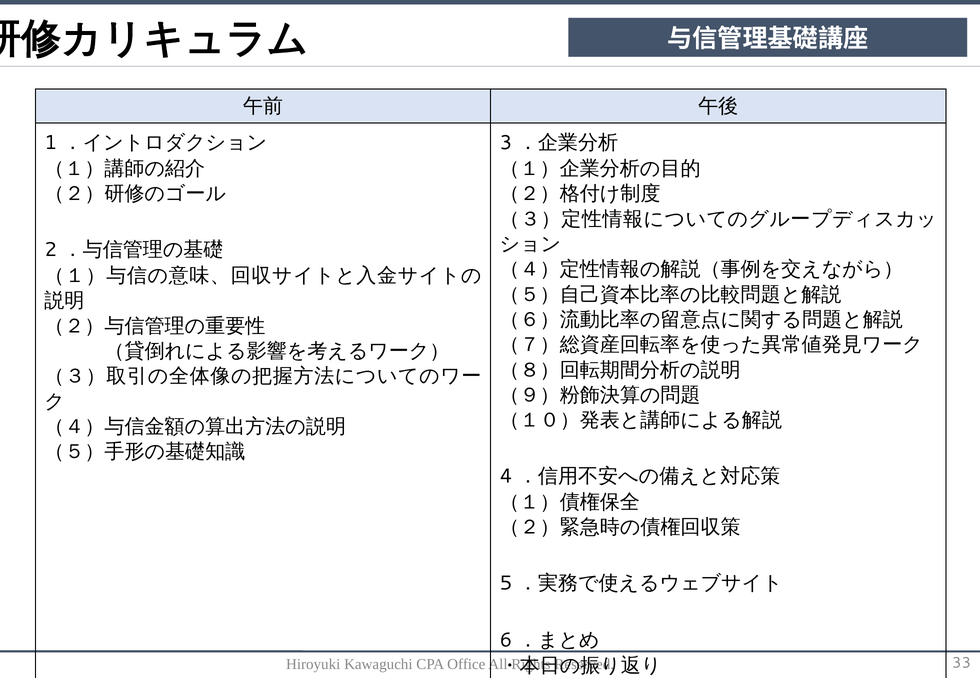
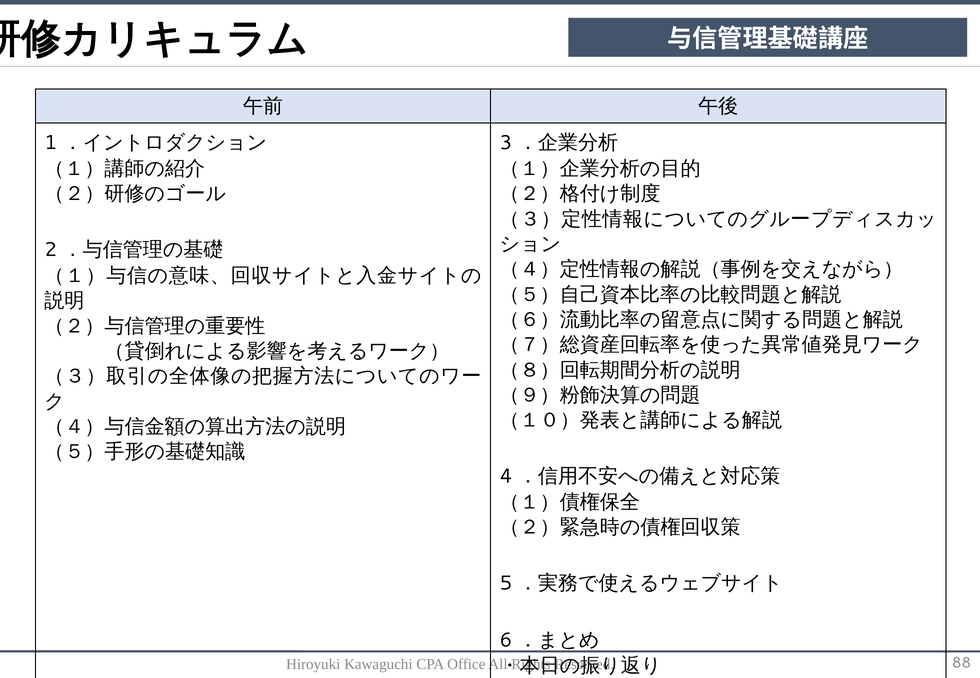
33: 33 -> 88
